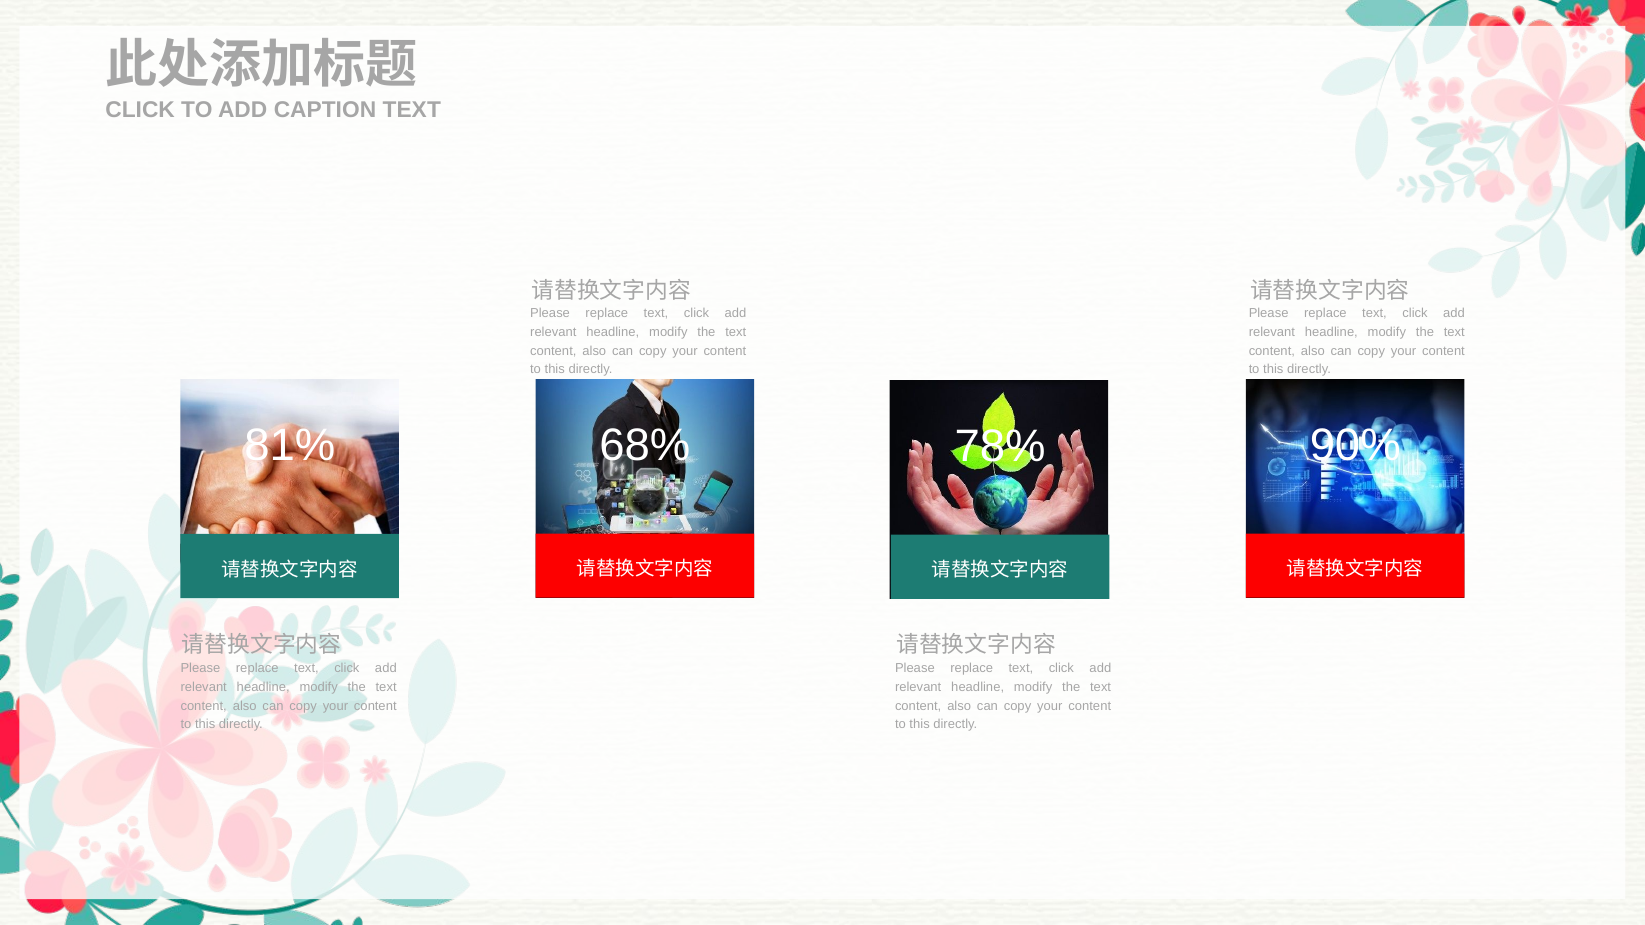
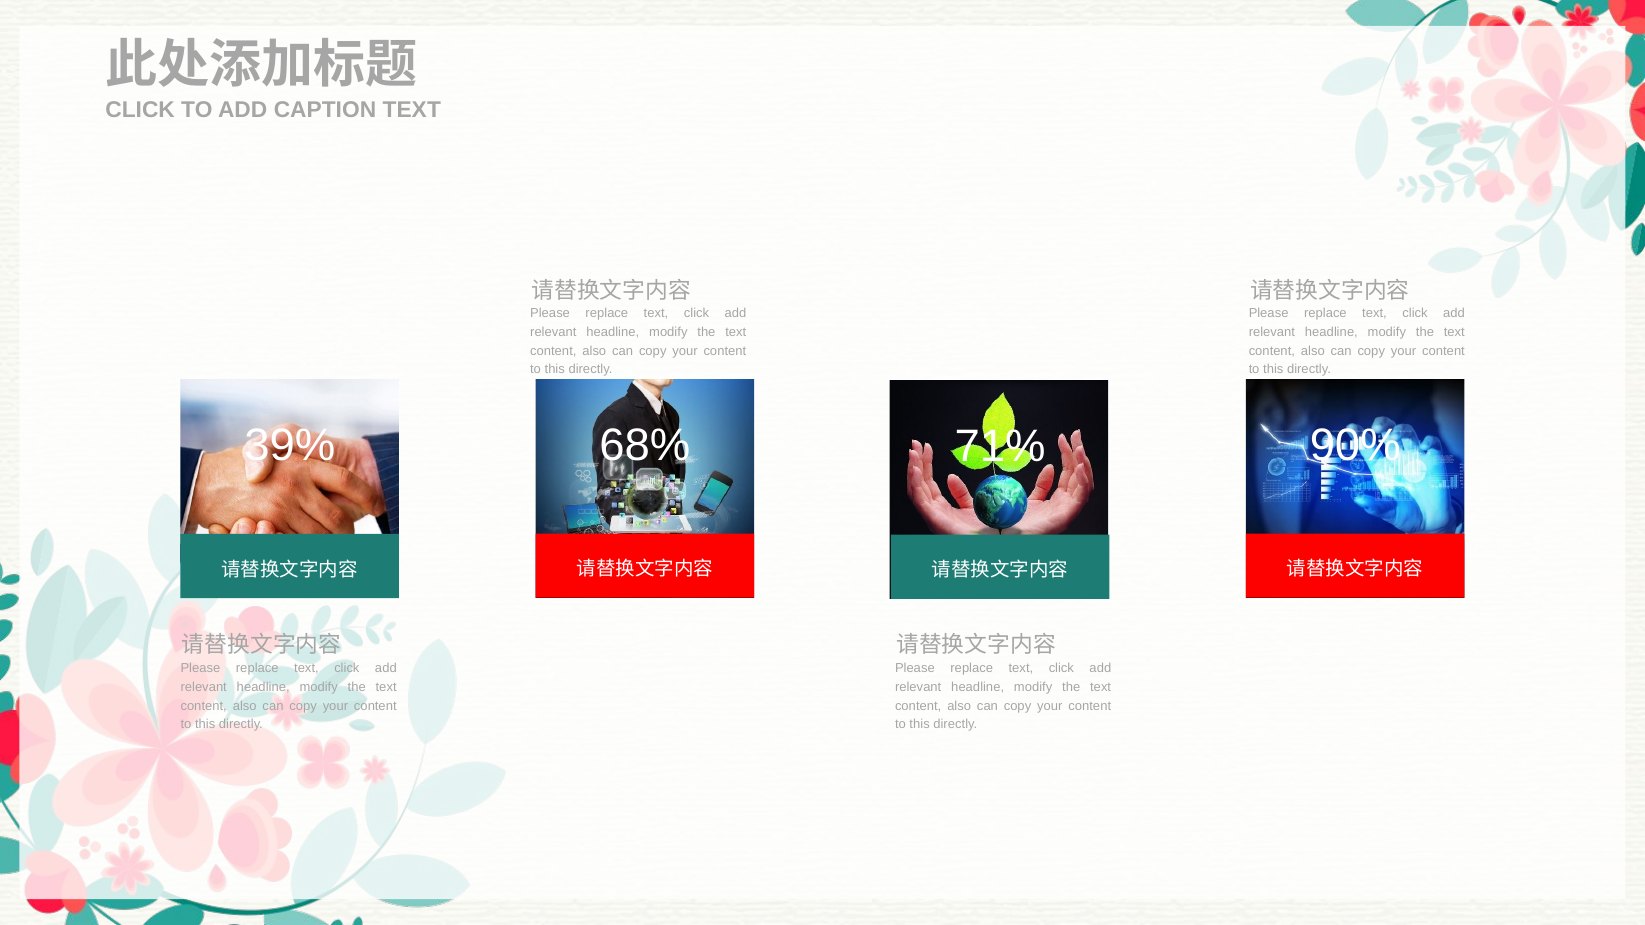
81%: 81% -> 39%
78%: 78% -> 71%
